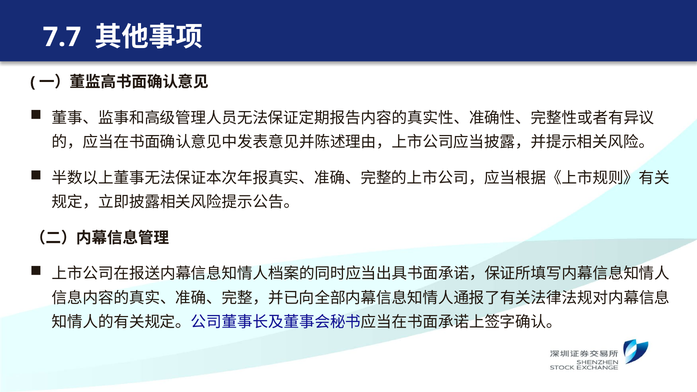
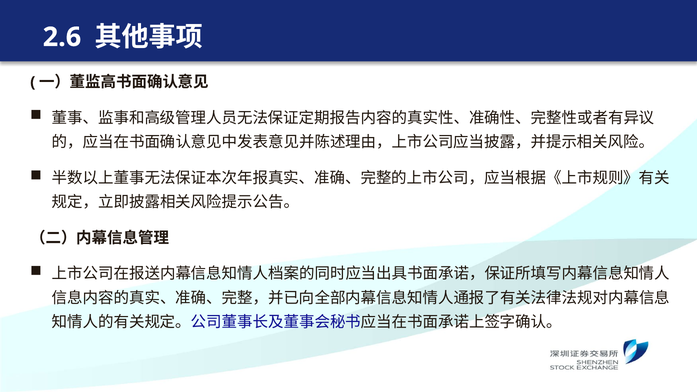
7.7: 7.7 -> 2.6
